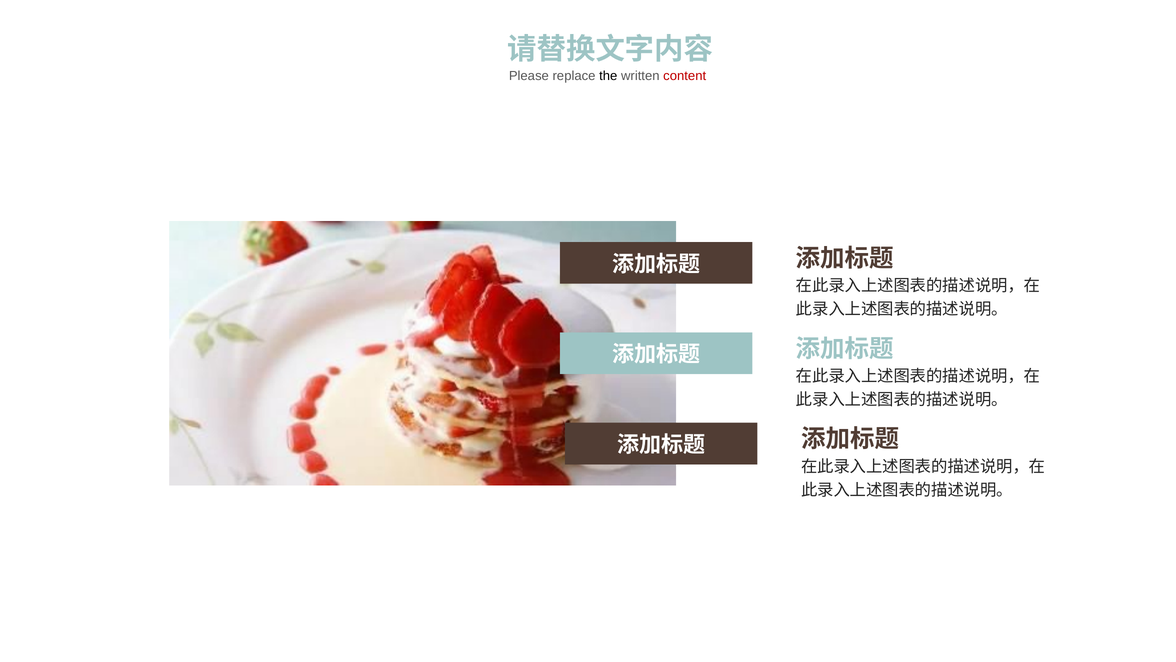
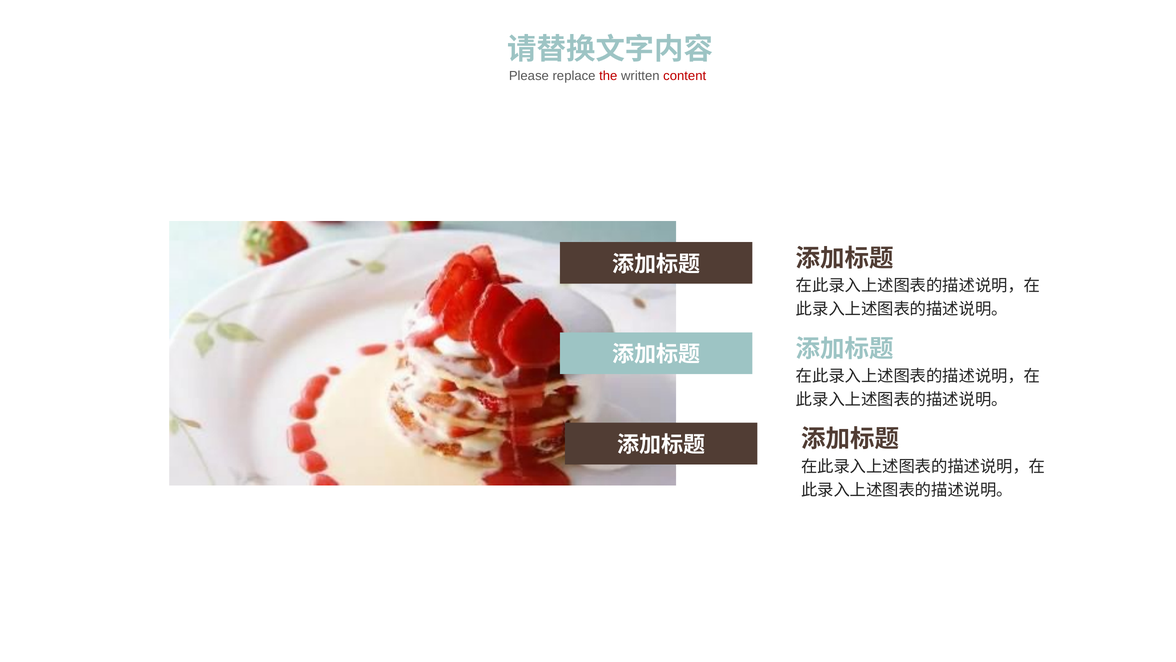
the colour: black -> red
